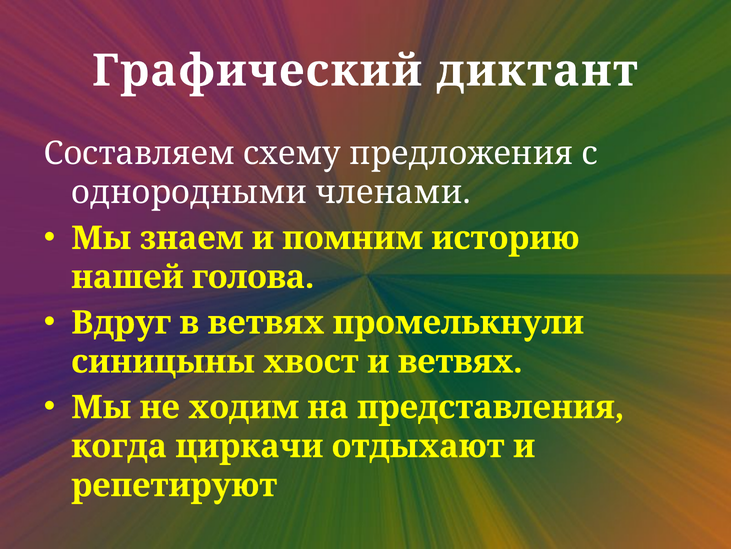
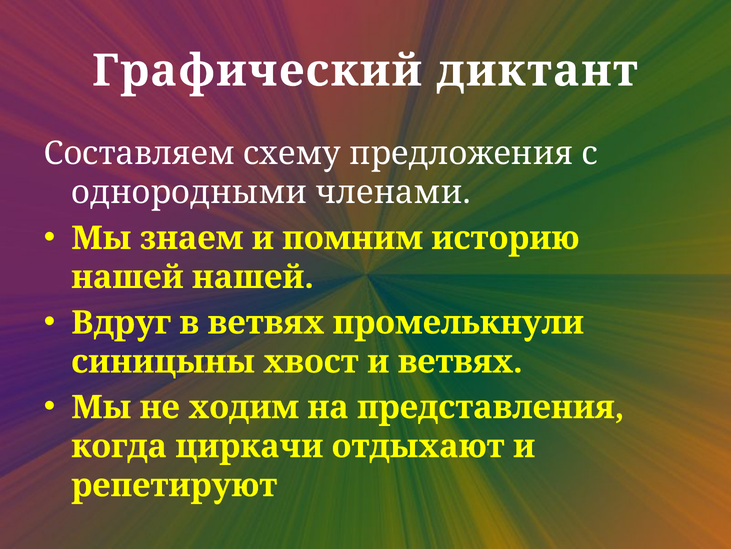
нашей голова: голова -> нашей
